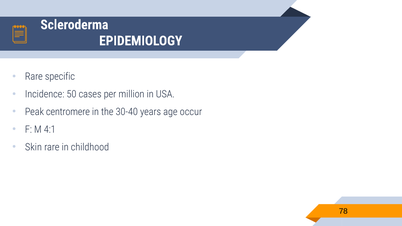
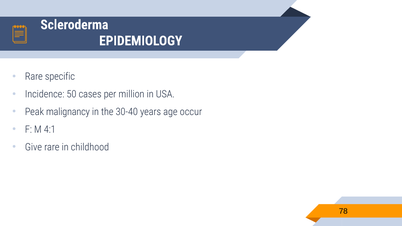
centromere: centromere -> malignancy
Skin: Skin -> Give
